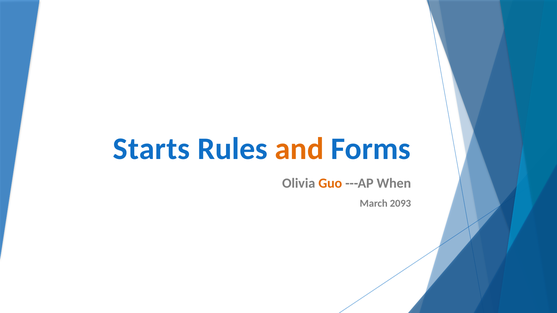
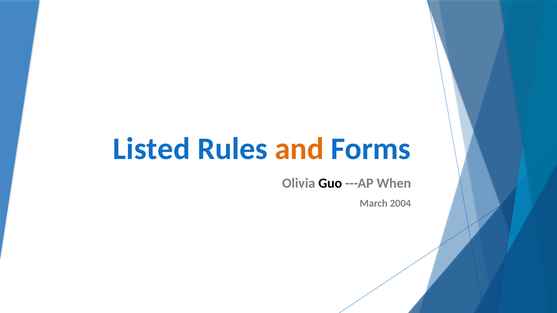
Starts: Starts -> Listed
Guo colour: orange -> black
2093: 2093 -> 2004
